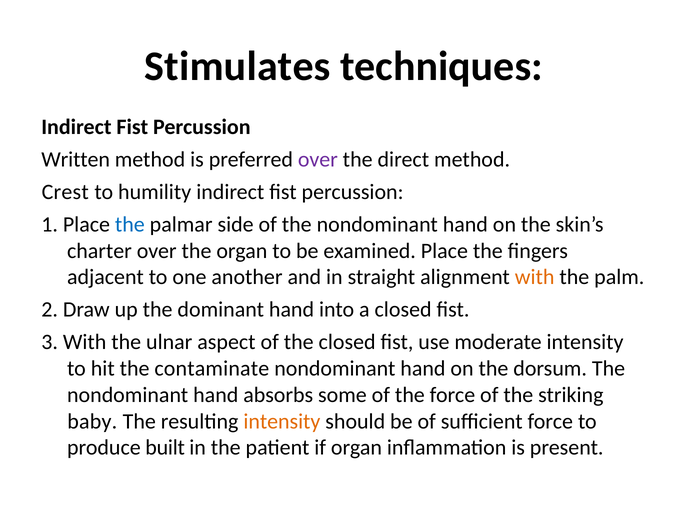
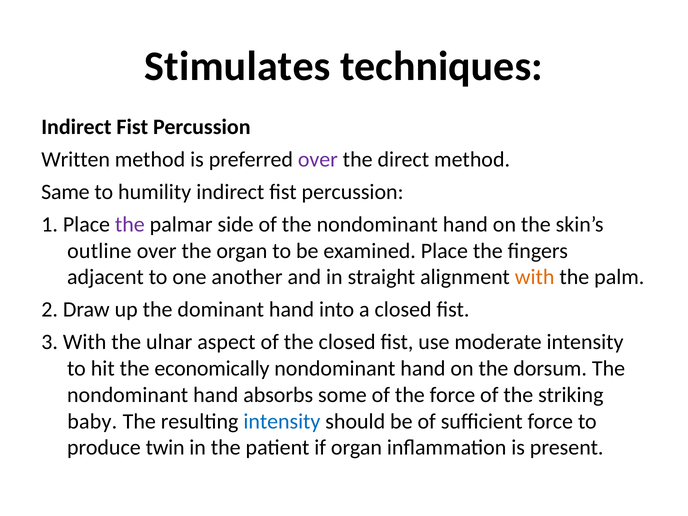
Crest: Crest -> Same
the at (130, 225) colour: blue -> purple
charter: charter -> outline
contaminate: contaminate -> economically
intensity at (282, 421) colour: orange -> blue
built: built -> twin
